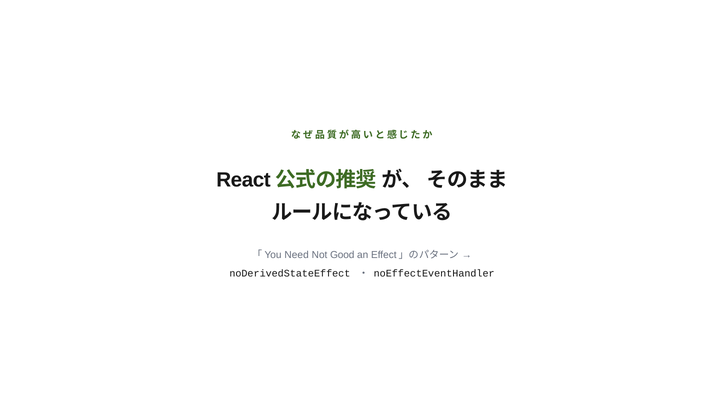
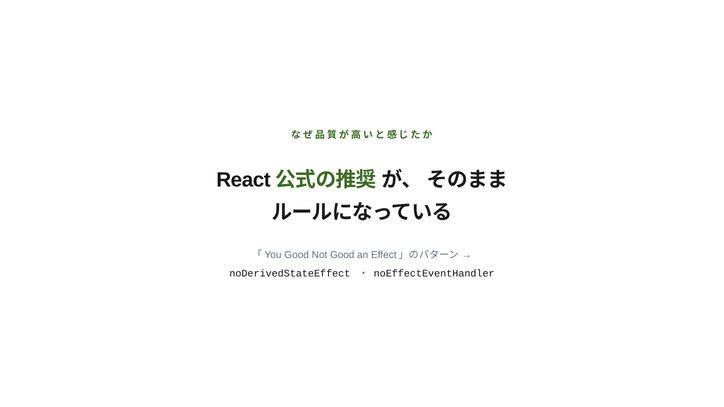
「You Need: Need -> Good
